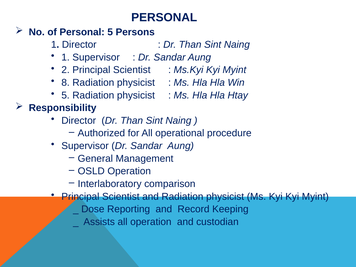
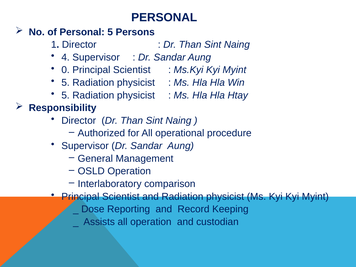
1 at (66, 57): 1 -> 4
2: 2 -> 0
8 at (66, 83): 8 -> 5
